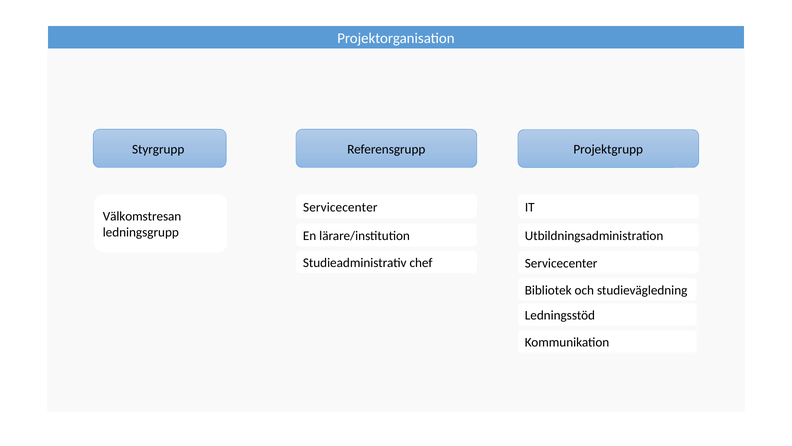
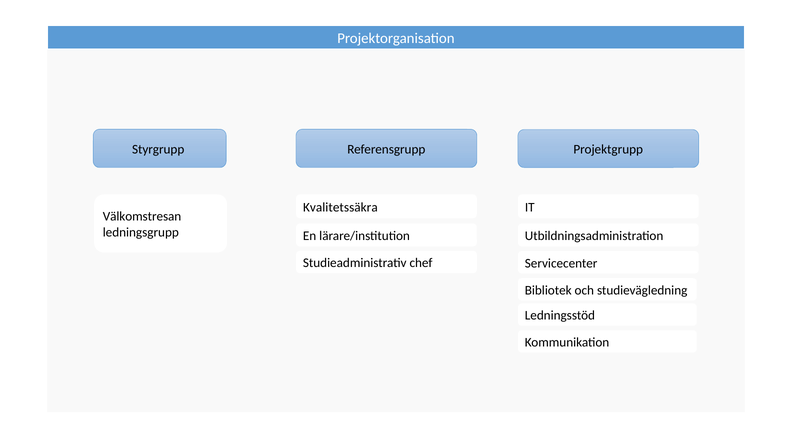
Servicecenter at (340, 207): Servicecenter -> Kvalitetssäkra
